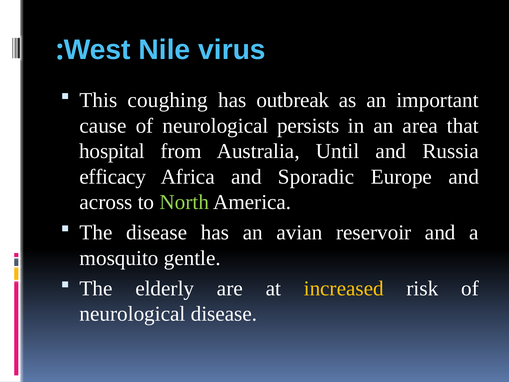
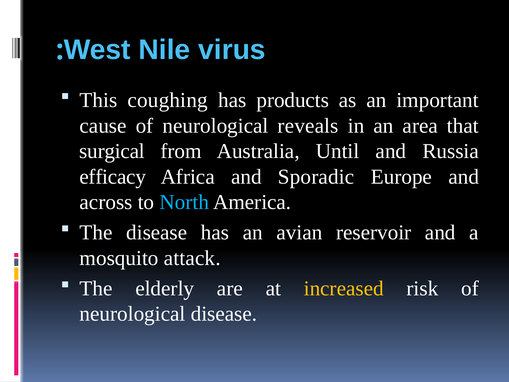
outbreak: outbreak -> products
persists: persists -> reveals
hospital: hospital -> surgical
North colour: light green -> light blue
gentle: gentle -> attack
